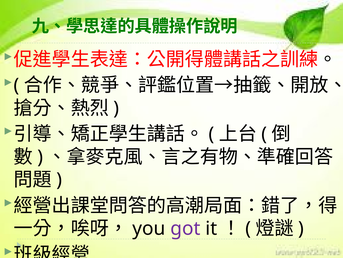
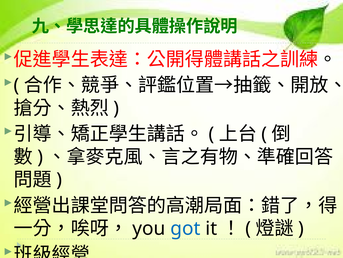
got colour: purple -> blue
